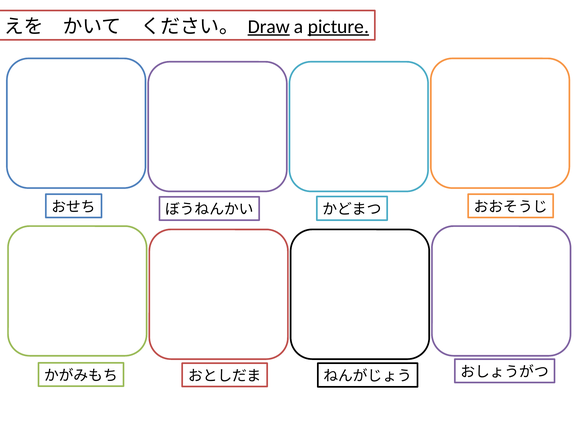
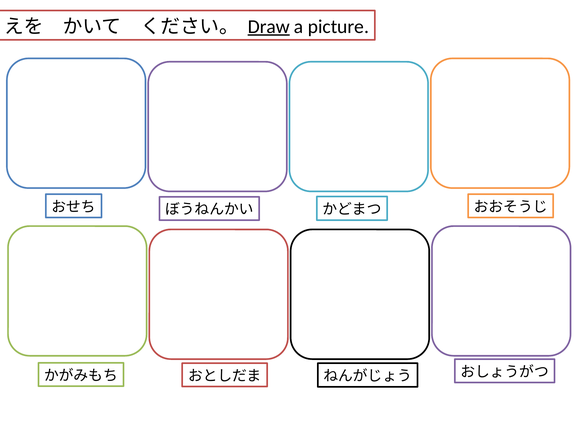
picture underline: present -> none
